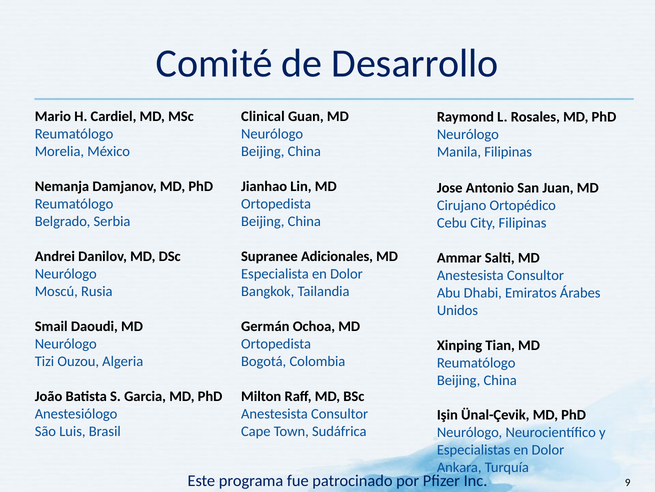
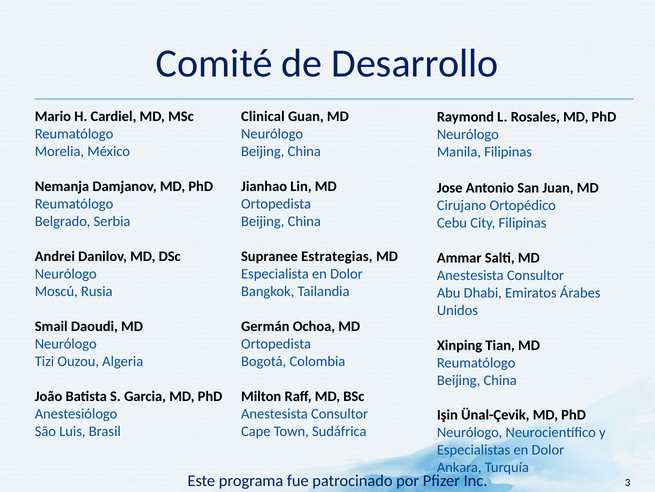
Adicionales: Adicionales -> Estrategias
9: 9 -> 3
